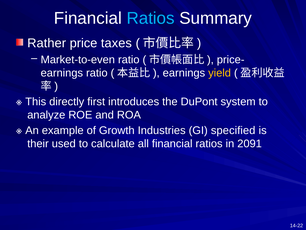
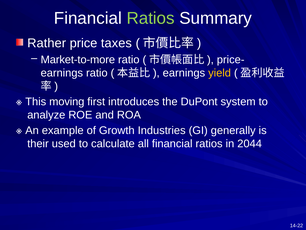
Ratios at (151, 18) colour: light blue -> light green
Market-to-even: Market-to-even -> Market-to-more
directly: directly -> moving
specified: specified -> generally
2091: 2091 -> 2044
